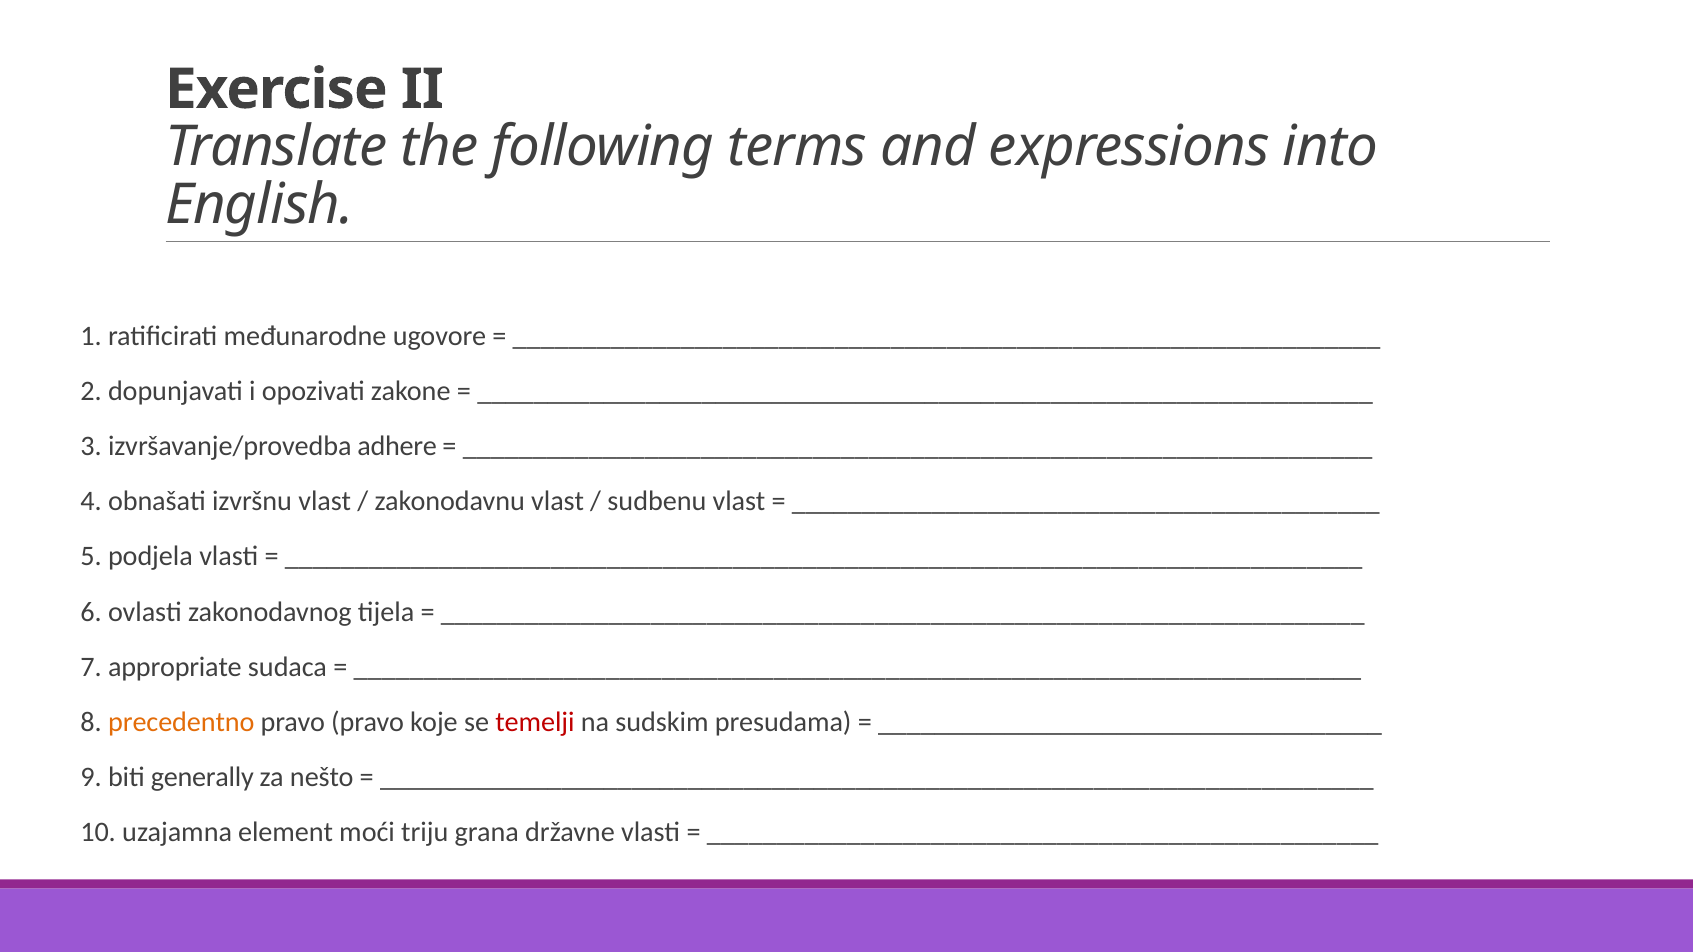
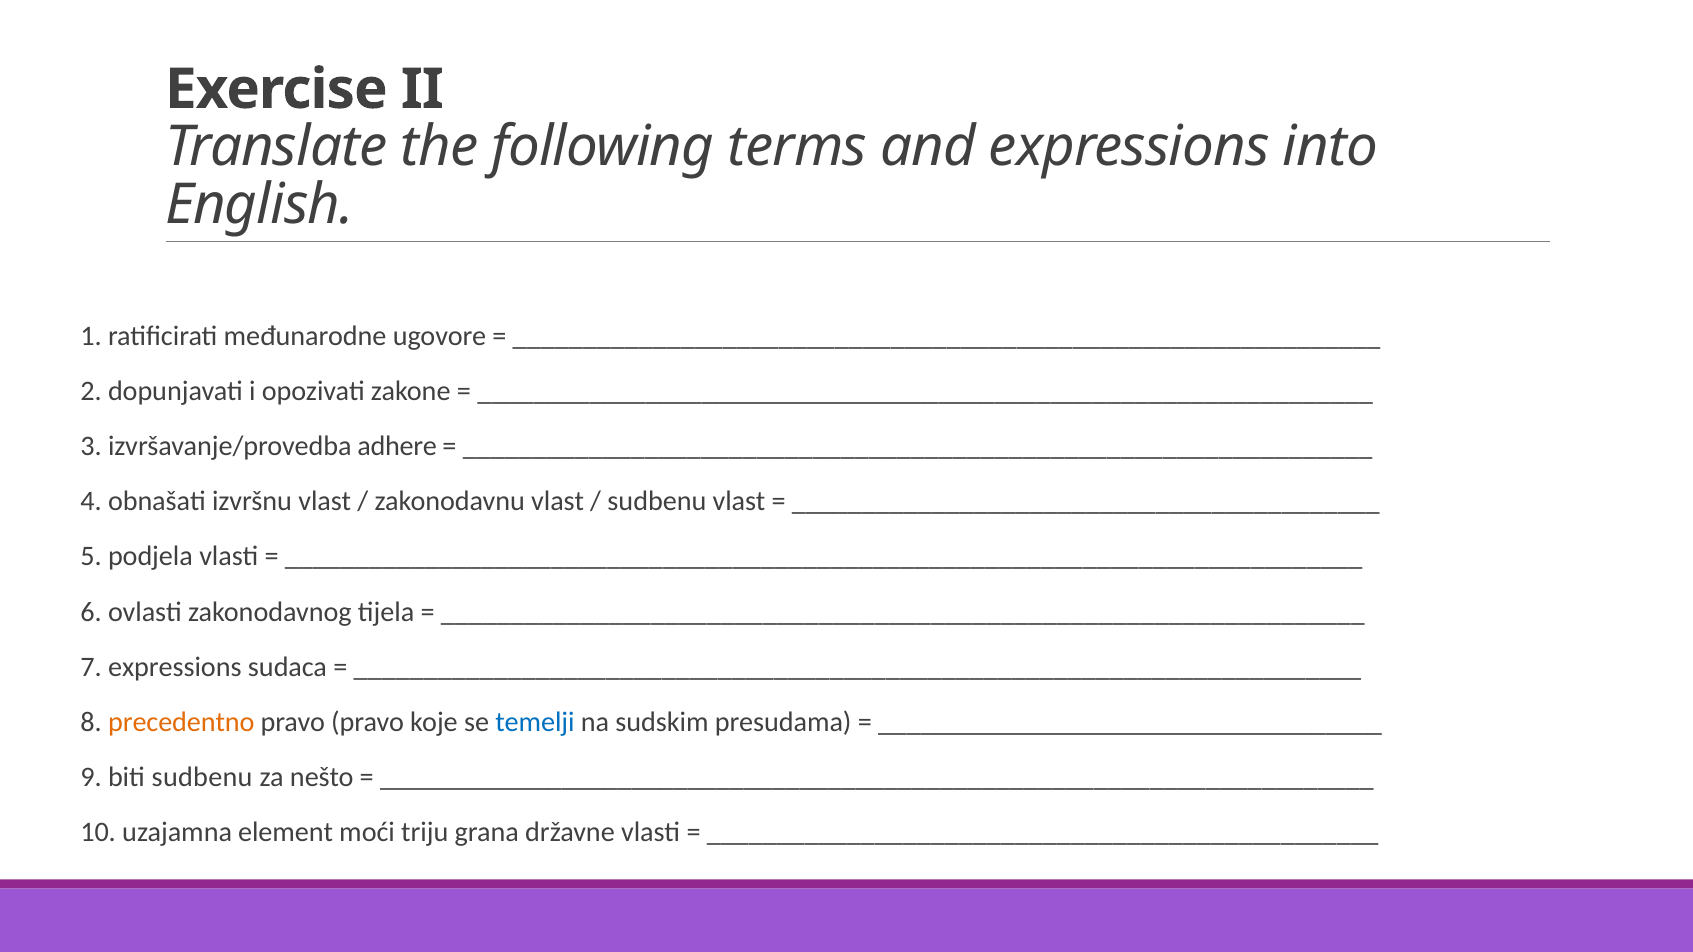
7 appropriate: appropriate -> expressions
temelji colour: red -> blue
biti generally: generally -> sudbenu
